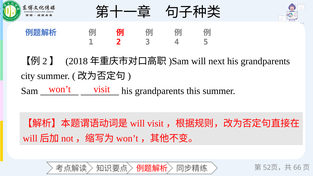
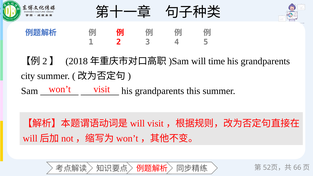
next: next -> time
